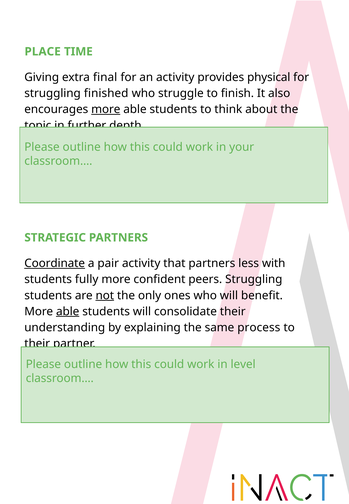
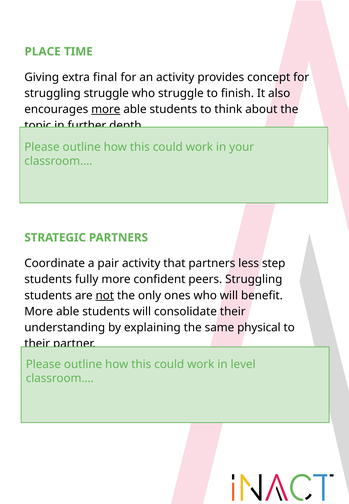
physical: physical -> concept
struggling finished: finished -> struggle
Coordinate underline: present -> none
with: with -> step
able at (68, 312) underline: present -> none
process: process -> physical
